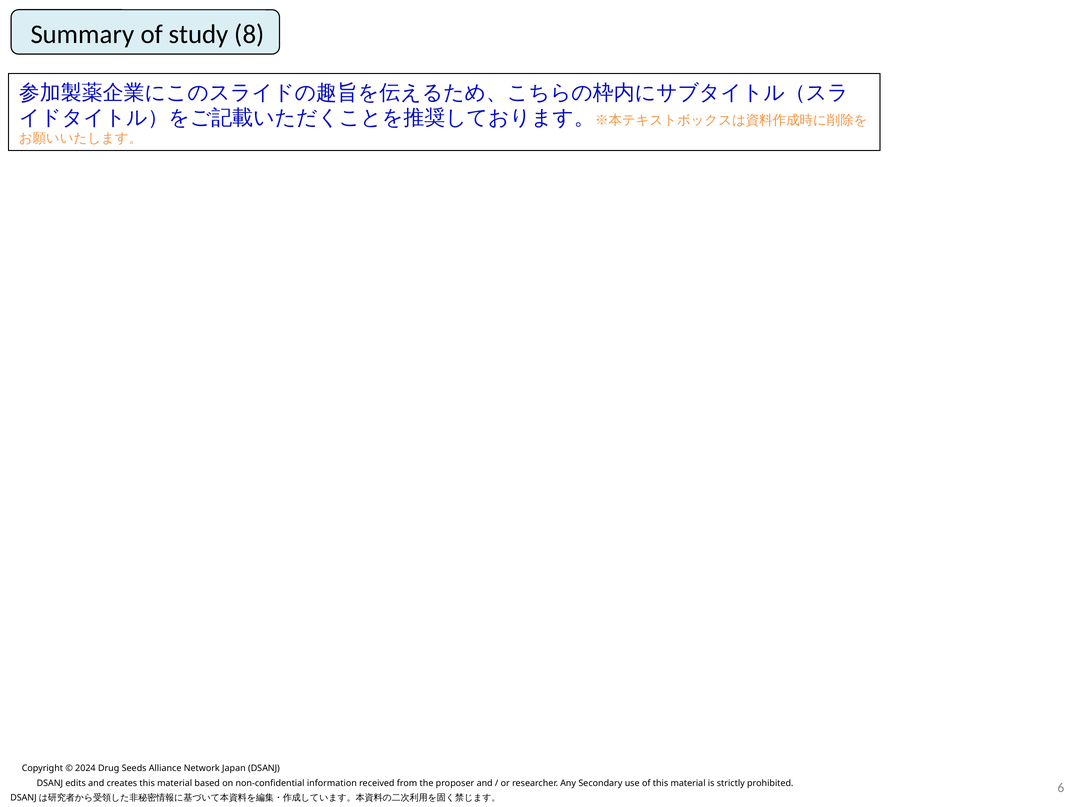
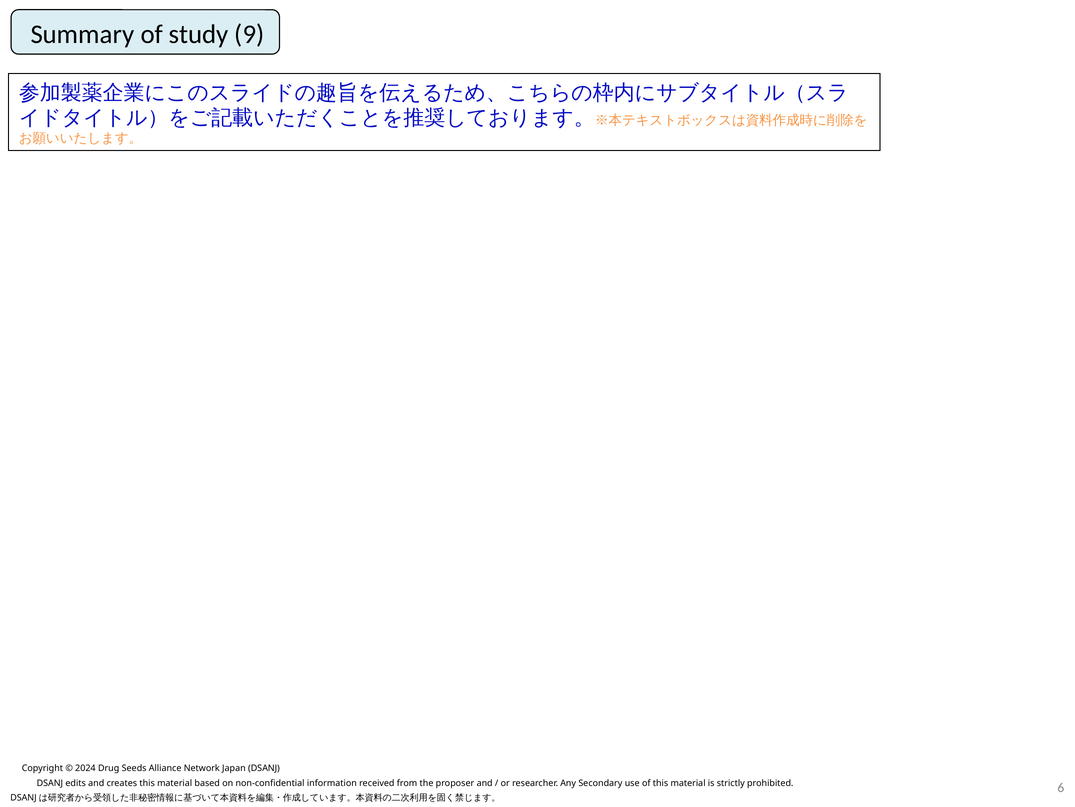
8: 8 -> 9
